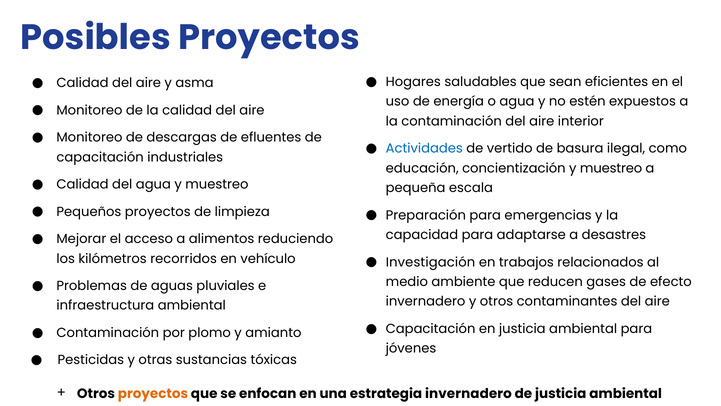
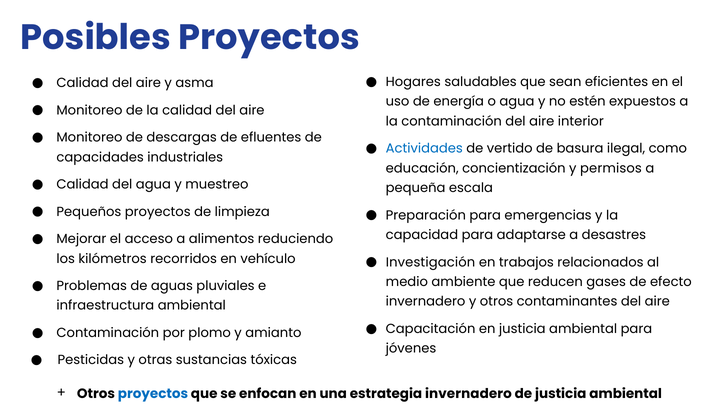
capacitación at (100, 157): capacitación -> capacidades
concientización y muestreo: muestreo -> permisos
proyectos at (153, 393) colour: orange -> blue
